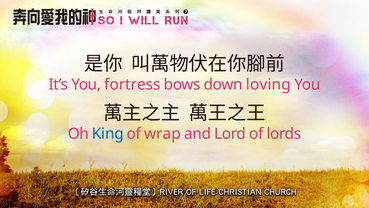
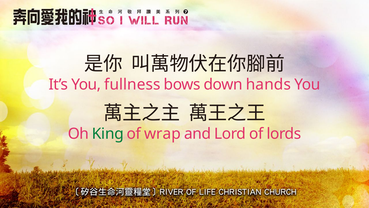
fortress: fortress -> fullness
loving: loving -> hands
King colour: blue -> green
